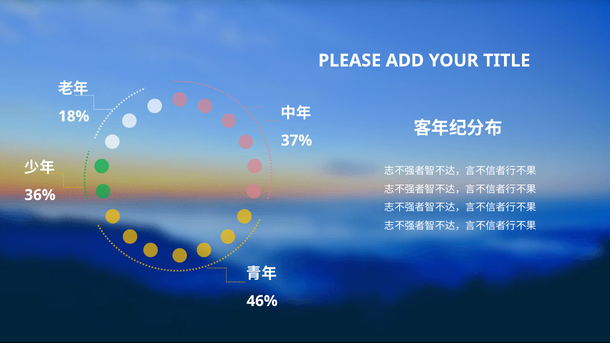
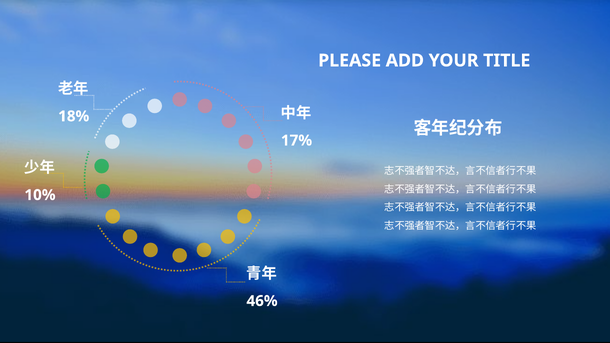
37%: 37% -> 17%
36%: 36% -> 10%
